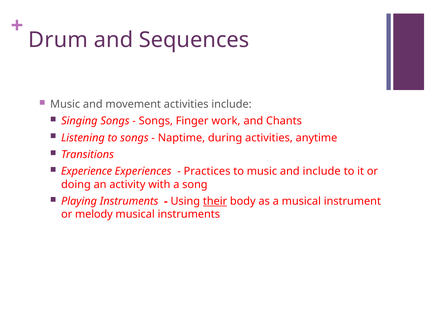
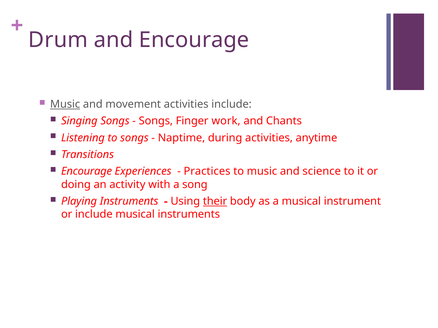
and Sequences: Sequences -> Encourage
Music at (65, 104) underline: none -> present
Experience at (87, 172): Experience -> Encourage
and include: include -> science
or melody: melody -> include
